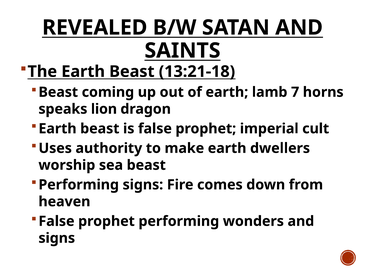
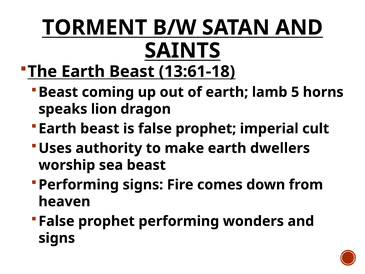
REVEALED: REVEALED -> TORMENT
13:21-18: 13:21-18 -> 13:61-18
7: 7 -> 5
